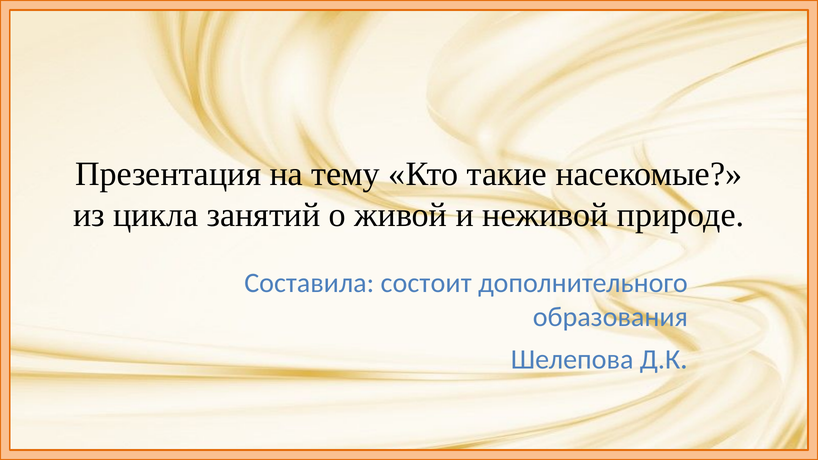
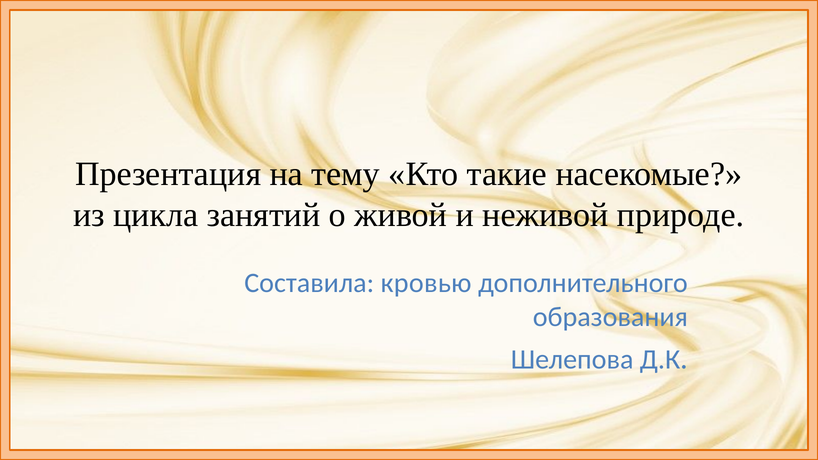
состоит: состоит -> кровью
